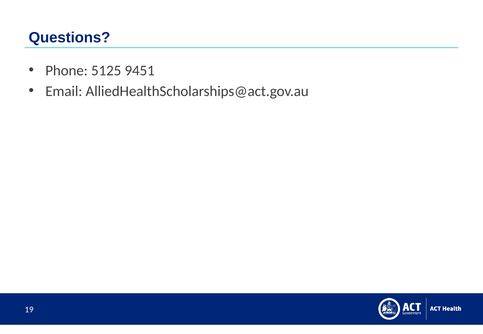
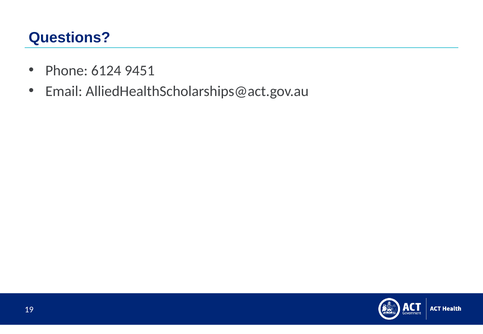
5125: 5125 -> 6124
